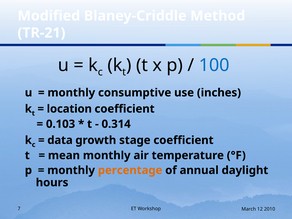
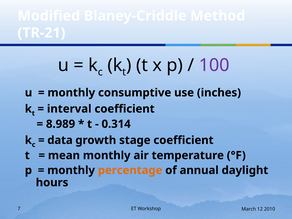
100 colour: blue -> purple
location: location -> interval
0.103: 0.103 -> 8.989
